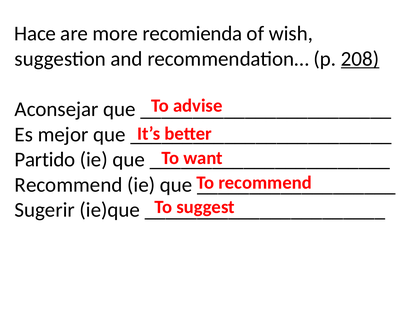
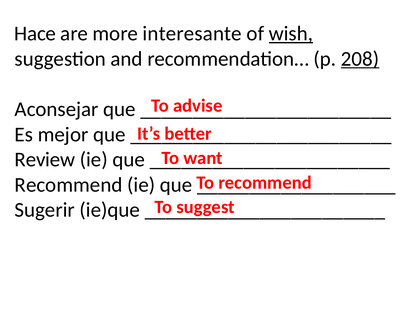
recomienda: recomienda -> interesante
wish underline: none -> present
Partido: Partido -> Review
